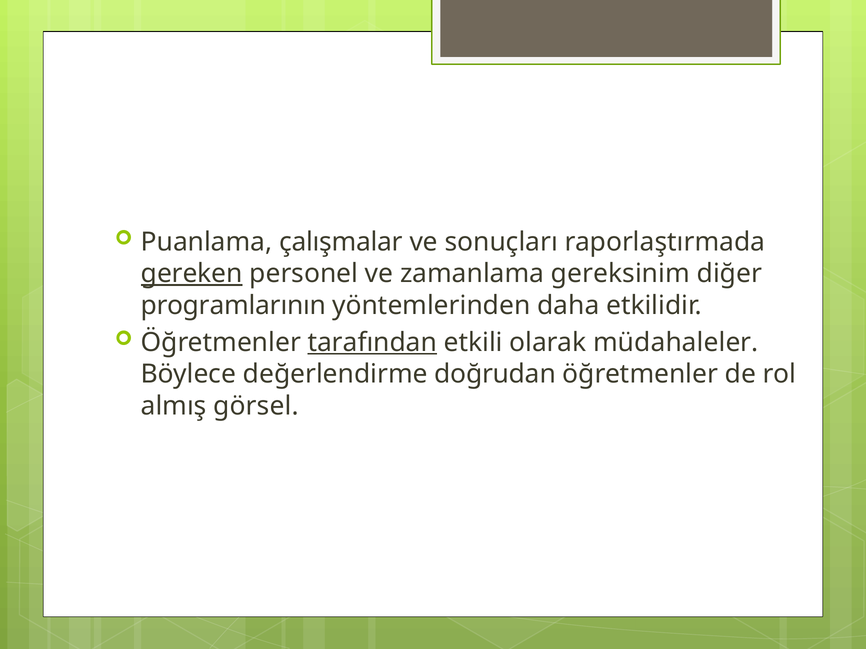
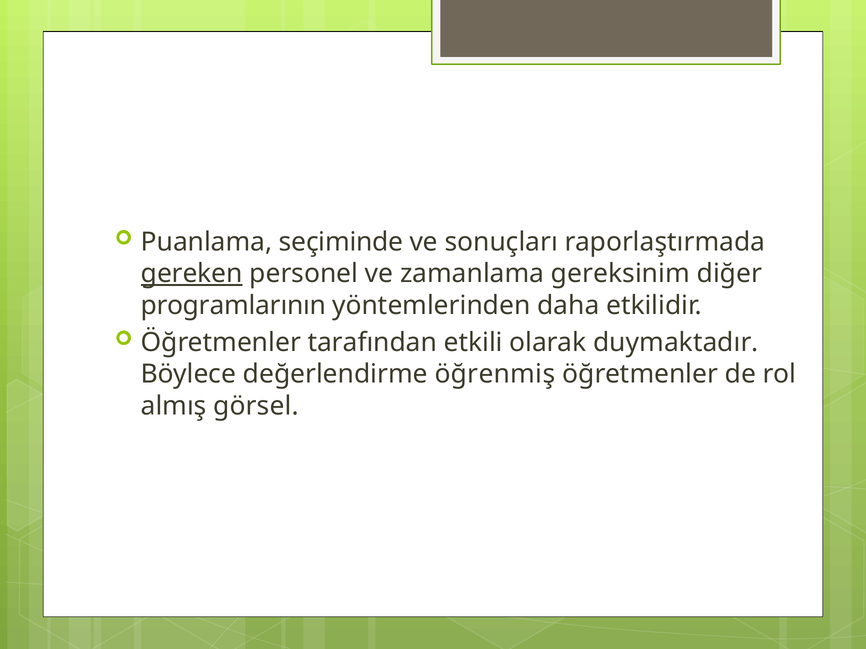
çalışmalar: çalışmalar -> seçiminde
tarafından underline: present -> none
müdahaleler: müdahaleler -> duymaktadır
doğrudan: doğrudan -> öğrenmiş
